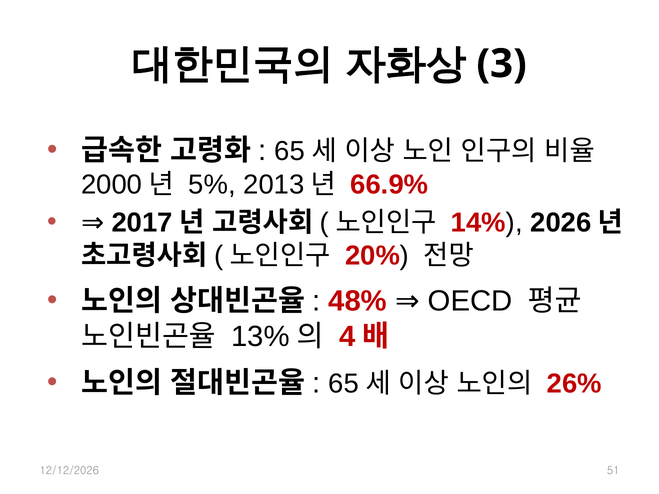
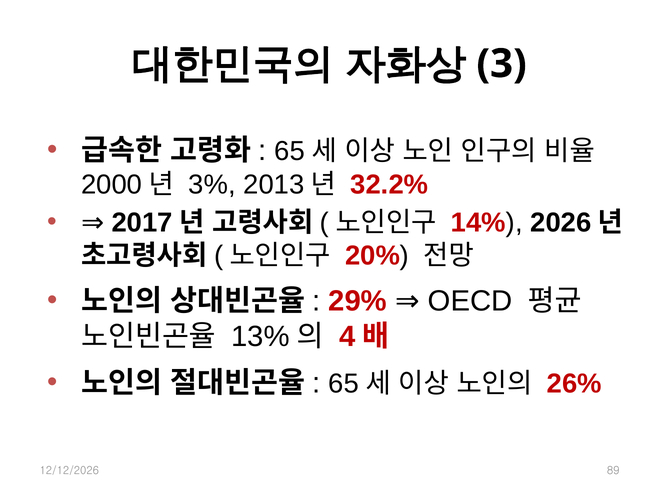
5%: 5% -> 3%
66.9%: 66.9% -> 32.2%
48%: 48% -> 29%
51: 51 -> 89
